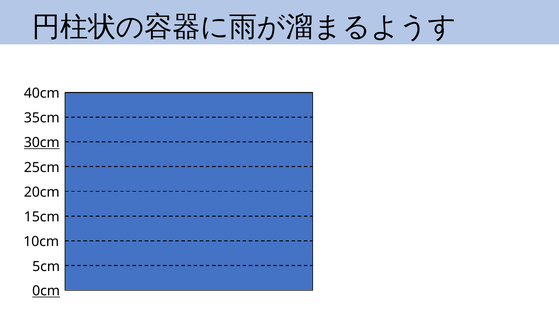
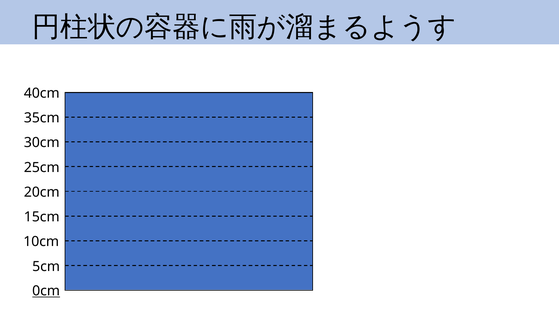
30cm underline: present -> none
